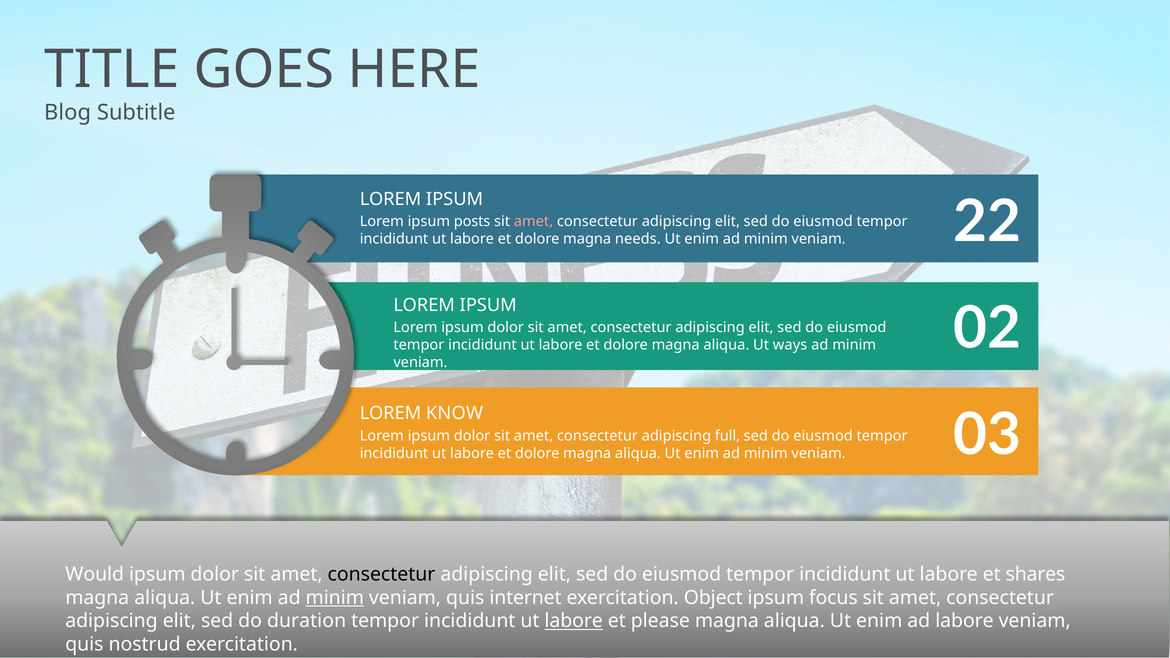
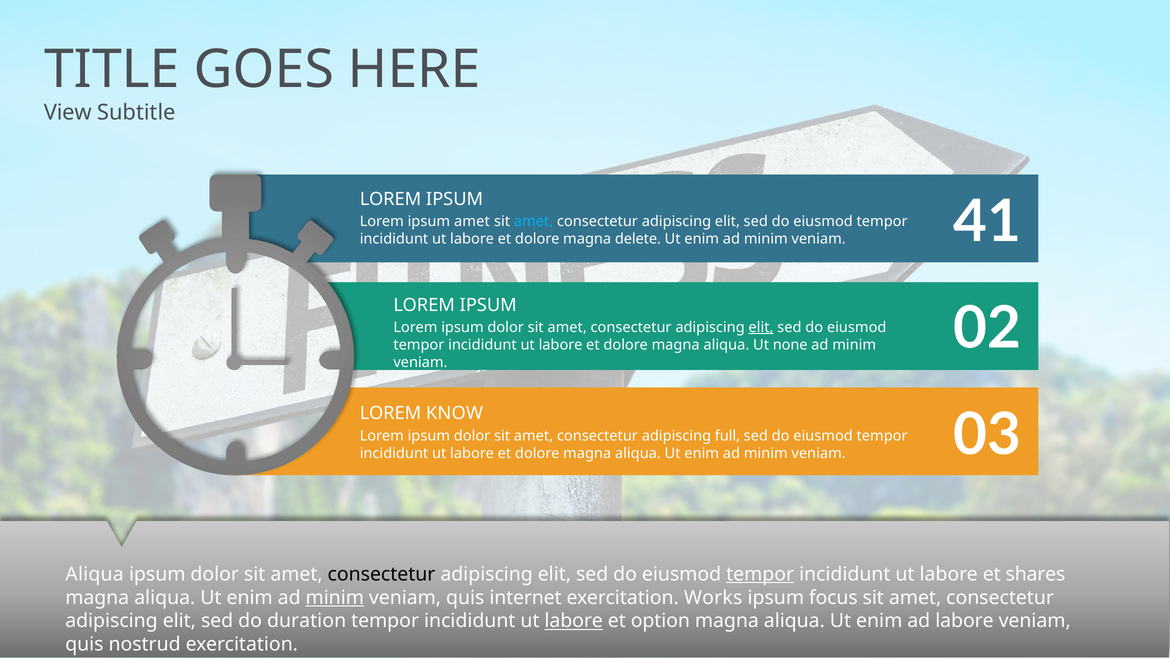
Blog: Blog -> View
ipsum posts: posts -> amet
amet at (533, 221) colour: pink -> light blue
needs: needs -> delete
22: 22 -> 41
elit at (761, 327) underline: none -> present
ways: ways -> none
Would at (95, 574): Would -> Aliqua
tempor at (760, 574) underline: none -> present
Object: Object -> Works
please: please -> option
